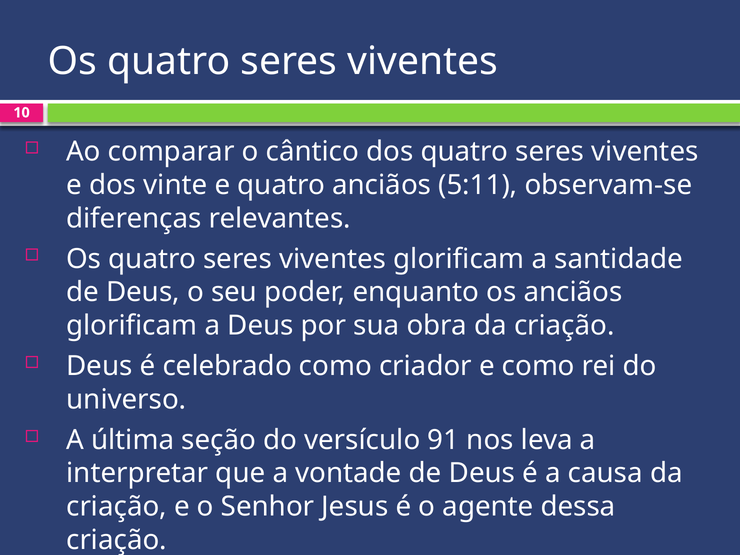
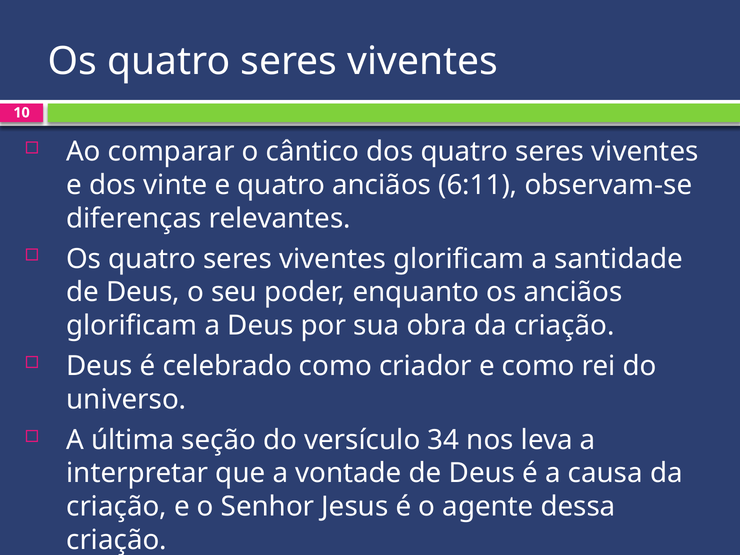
5:11: 5:11 -> 6:11
91: 91 -> 34
